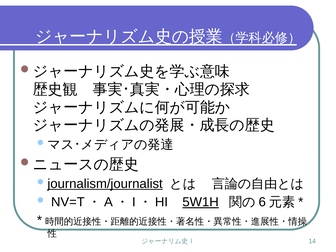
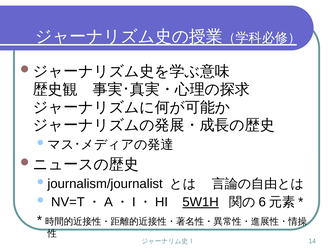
journalism/journalist underline: present -> none
